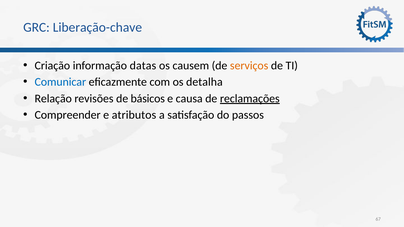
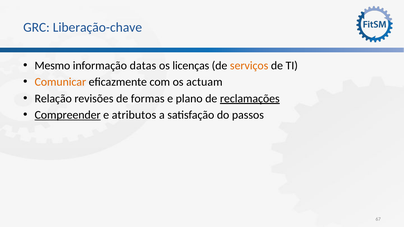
Criação: Criação -> Mesmo
causem: causem -> licenças
Comunicar colour: blue -> orange
detalha: detalha -> actuam
básicos: básicos -> formas
causa: causa -> plano
Compreender underline: none -> present
